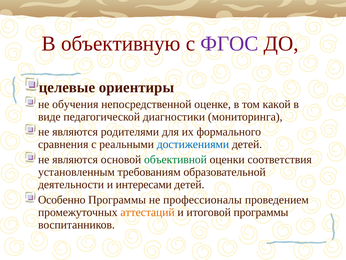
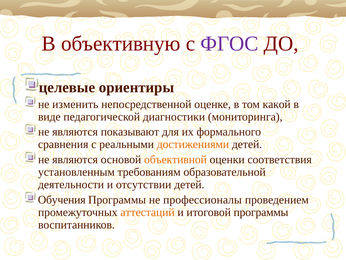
обучения: обучения -> изменить
родителями: родителями -> показывают
достижениями colour: blue -> orange
объективной colour: green -> orange
интересами: интересами -> отсутствии
Особенно: Особенно -> Обучения
